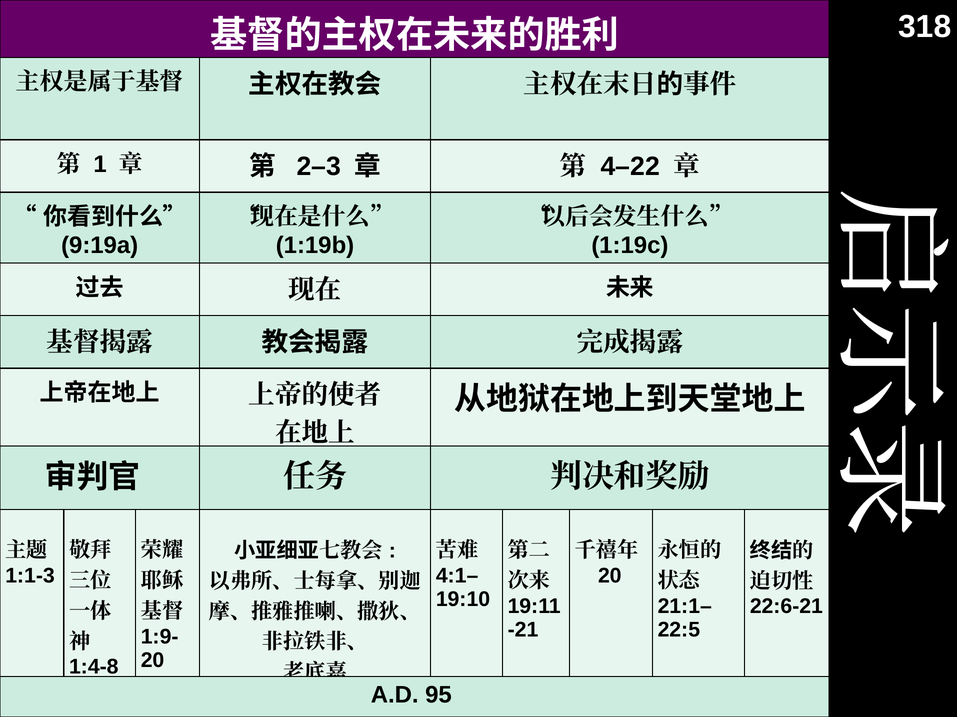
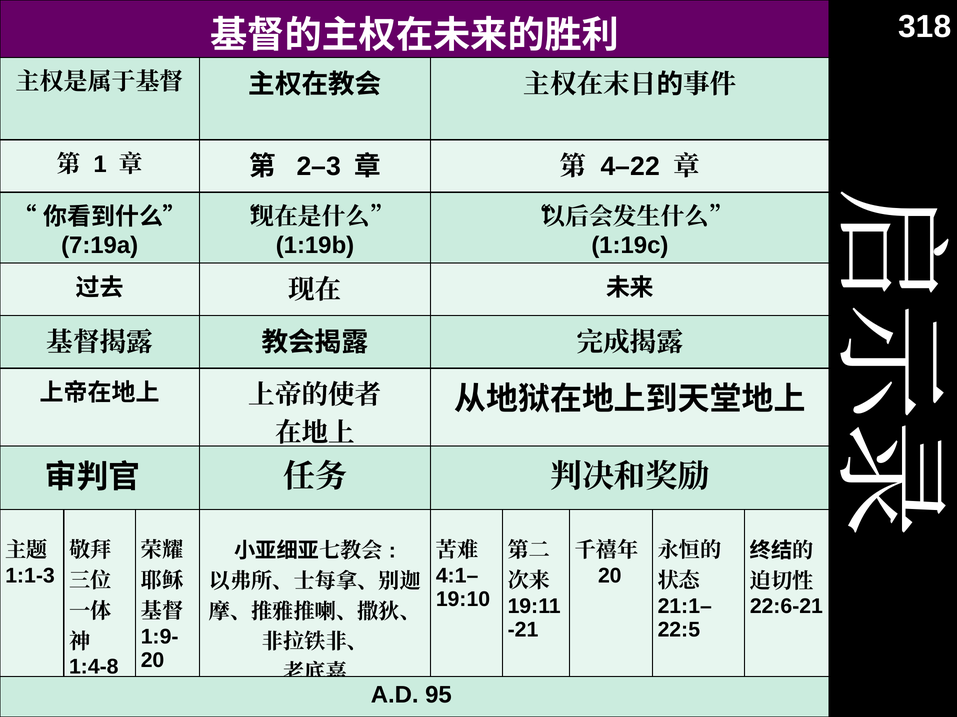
9:19a: 9:19a -> 7:19a
